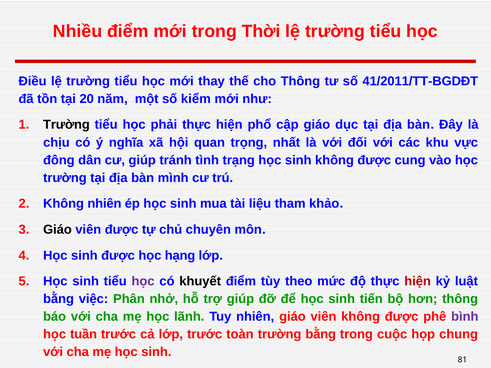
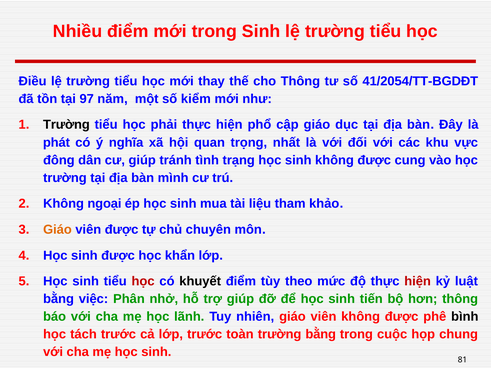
trong Thời: Thời -> Sinh
41/2011/TT-BGDĐT: 41/2011/TT-BGDĐT -> 41/2054/TT-BGDĐT
20: 20 -> 97
chịu: chịu -> phát
Không nhiên: nhiên -> ngoại
Giáo at (57, 230) colour: black -> orange
hạng: hạng -> khẩn
học at (143, 281) colour: purple -> red
bình colour: purple -> black
tuần: tuần -> tách
